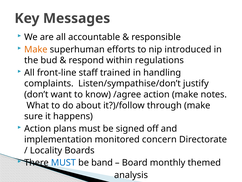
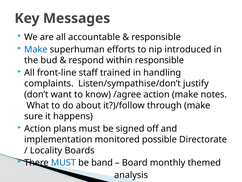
Make at (36, 49) colour: orange -> blue
within regulations: regulations -> responsible
concern: concern -> possible
